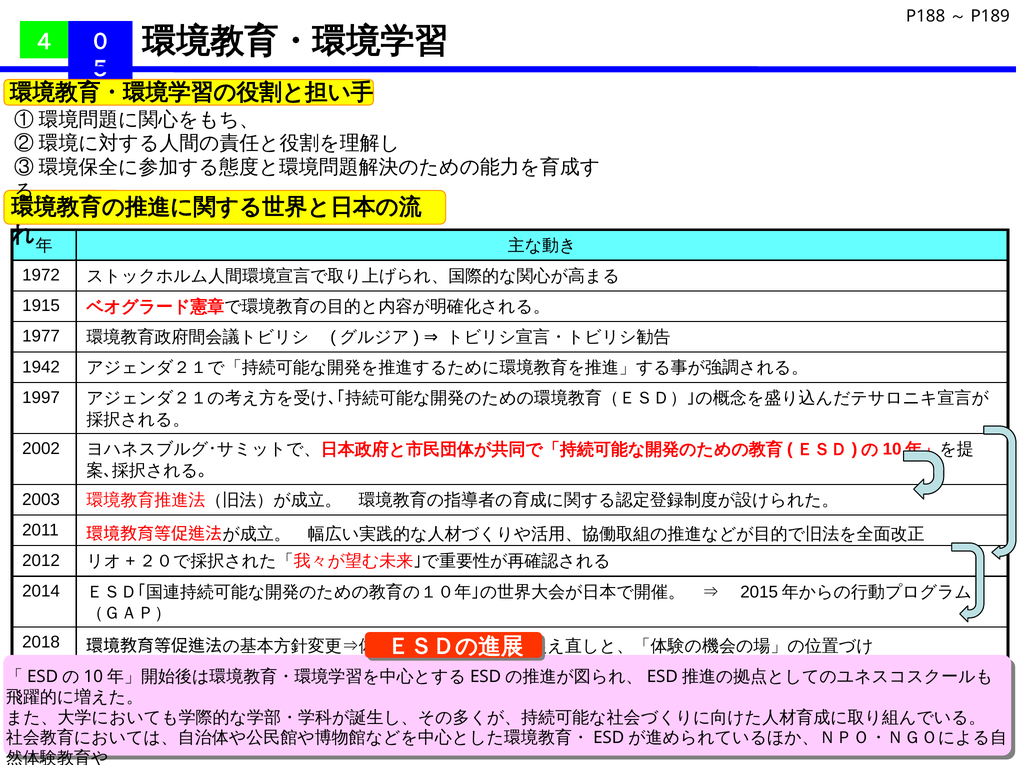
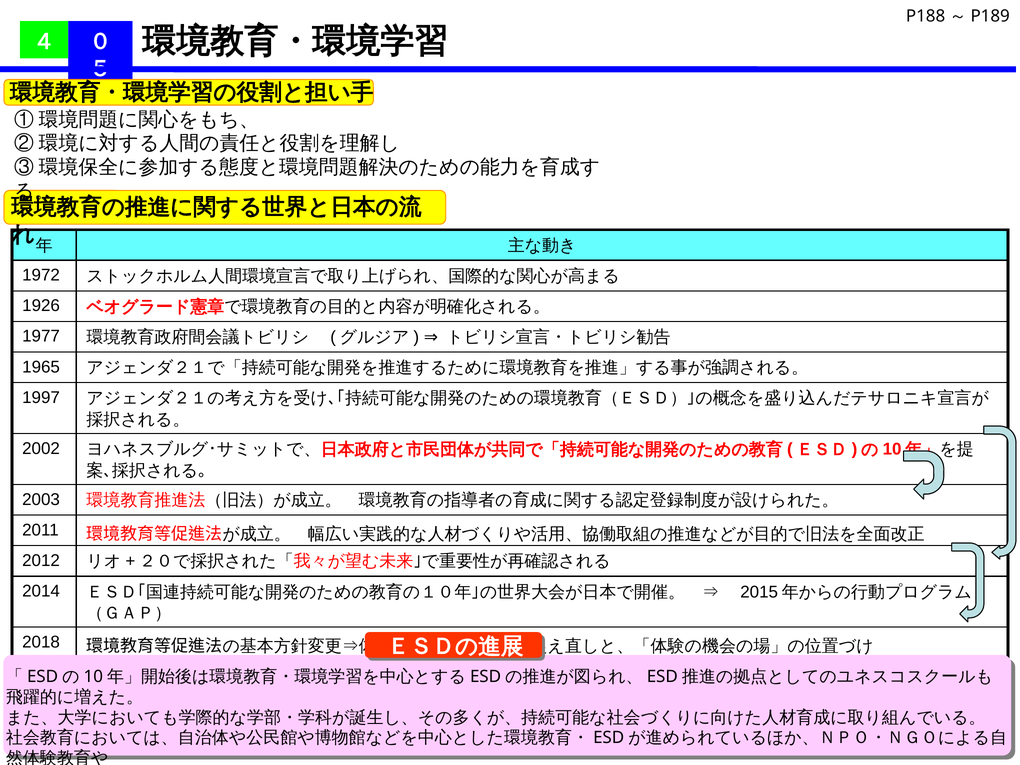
1915: 1915 -> 1926
1942: 1942 -> 1965
